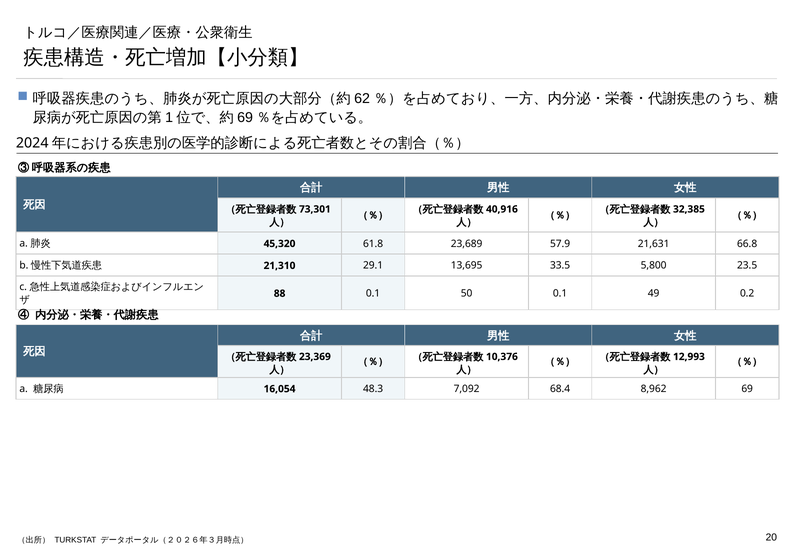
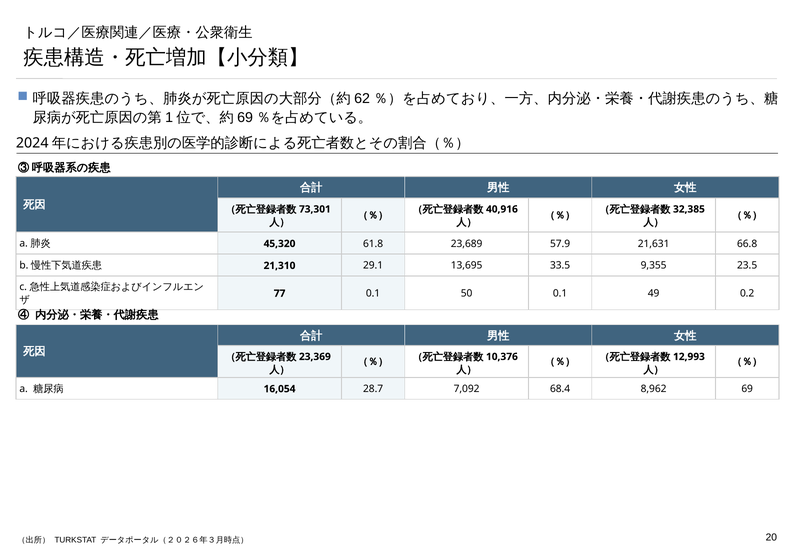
5,800: 5,800 -> 9,355
88: 88 -> 77
48.3: 48.3 -> 28.7
